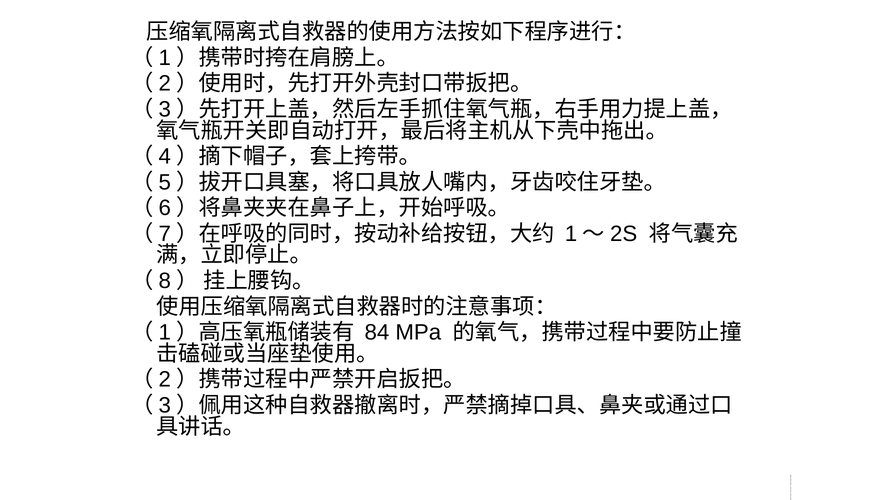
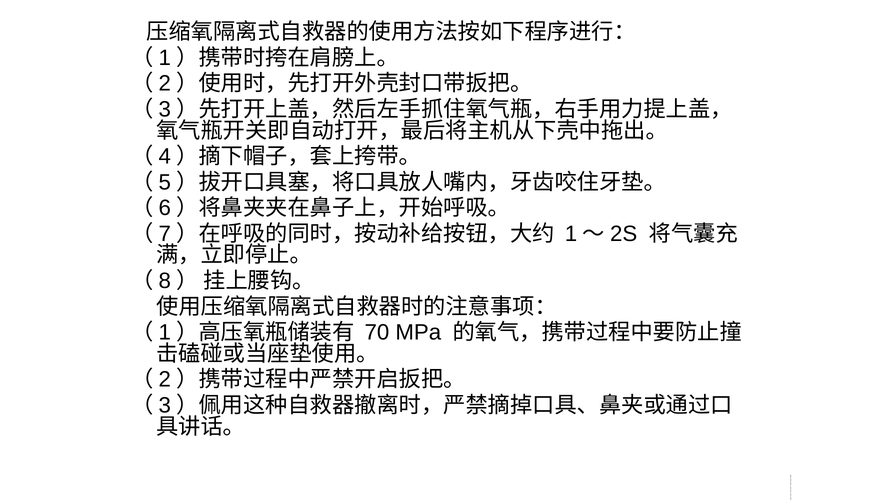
84: 84 -> 70
